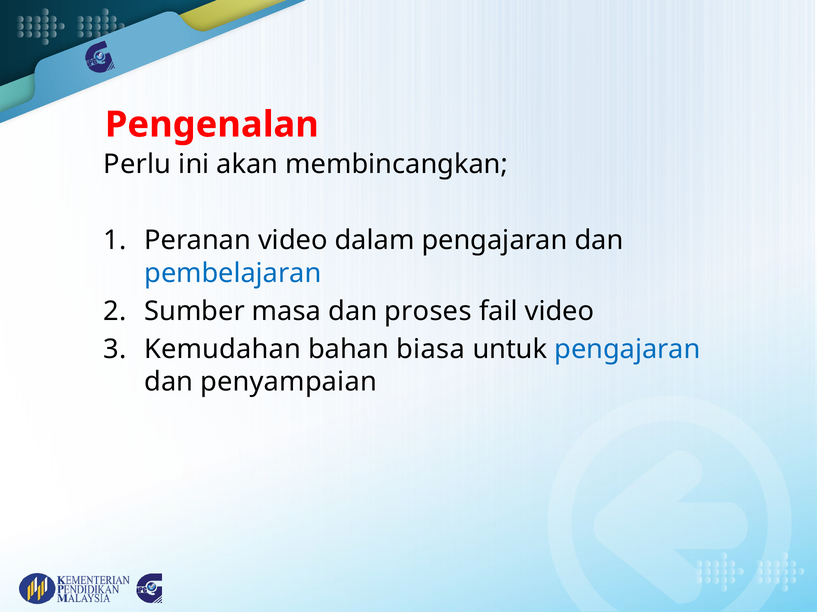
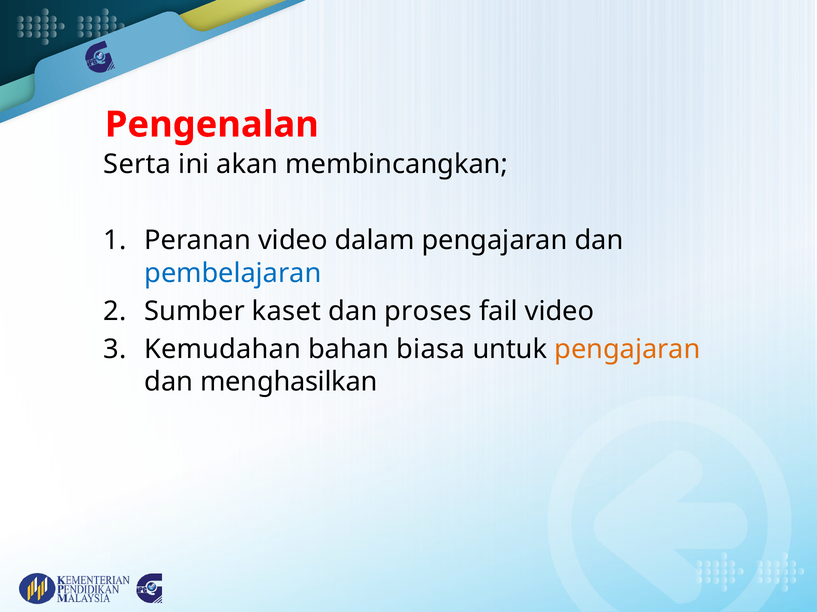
Perlu: Perlu -> Serta
masa: masa -> kaset
pengajaran at (627, 350) colour: blue -> orange
penyampaian: penyampaian -> menghasilkan
